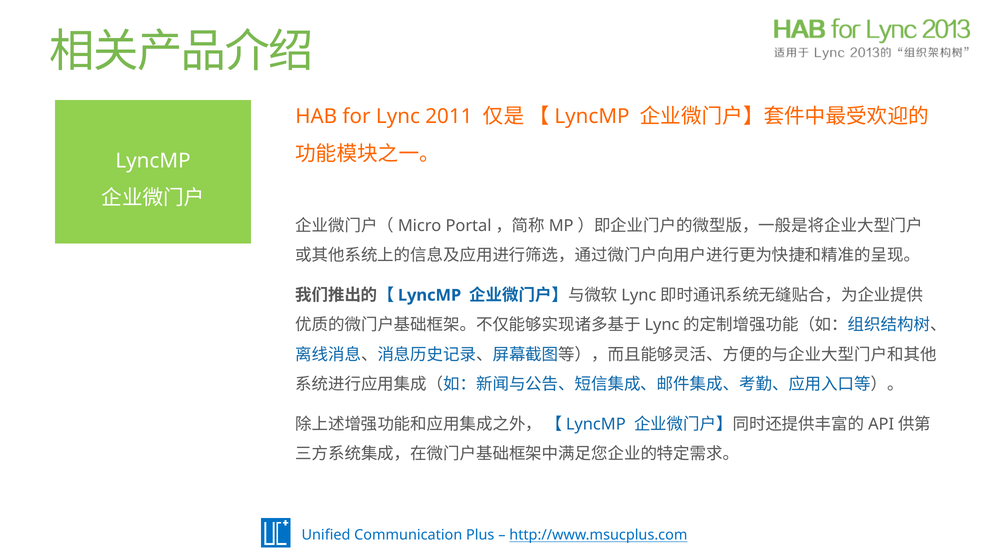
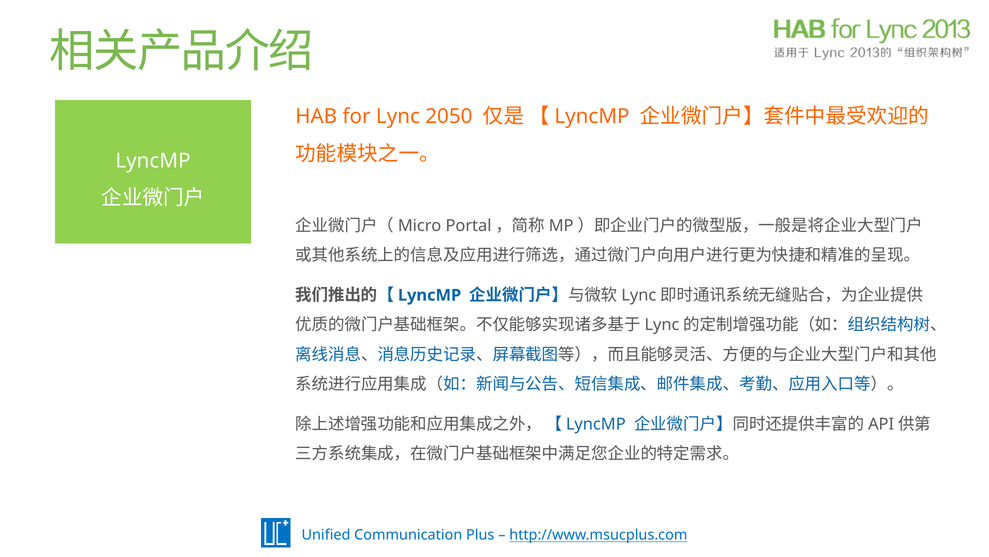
2011: 2011 -> 2050
